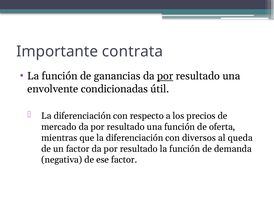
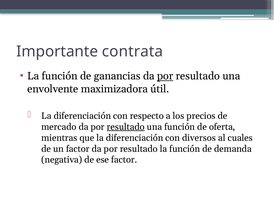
condicionadas: condicionadas -> maximizadora
resultado at (126, 126) underline: none -> present
queda: queda -> cuales
